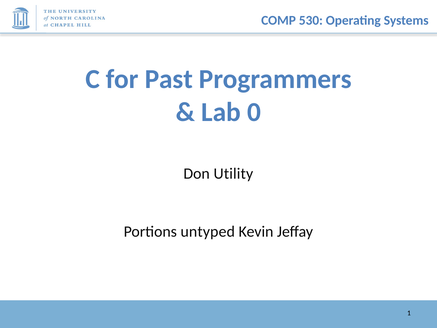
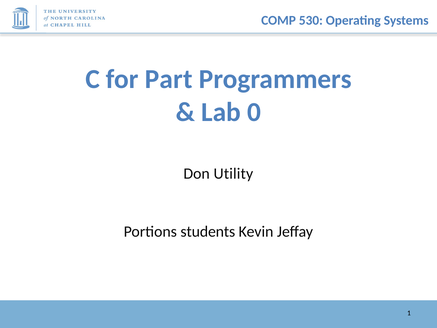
Past: Past -> Part
untyped: untyped -> students
